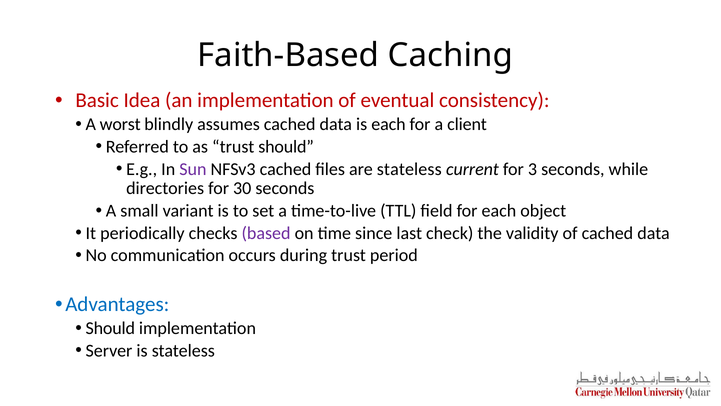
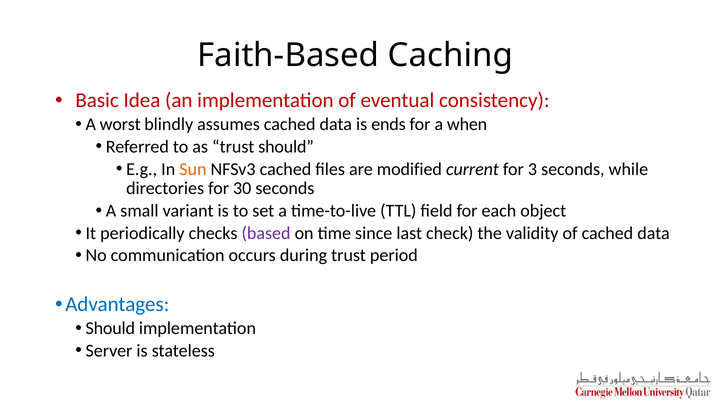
is each: each -> ends
client: client -> when
Sun colour: purple -> orange
are stateless: stateless -> modified
